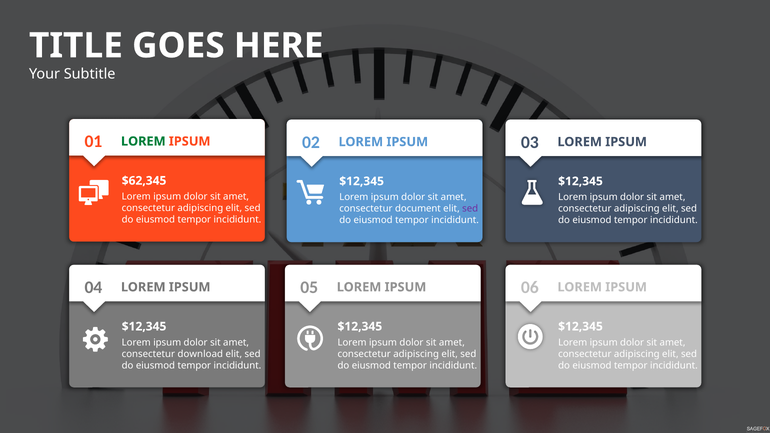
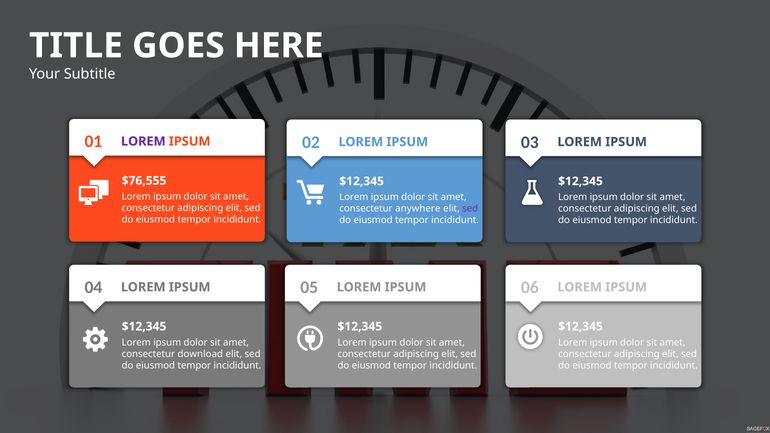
LOREM at (143, 141) colour: green -> purple
$62,345: $62,345 -> $76,555
document: document -> anywhere
